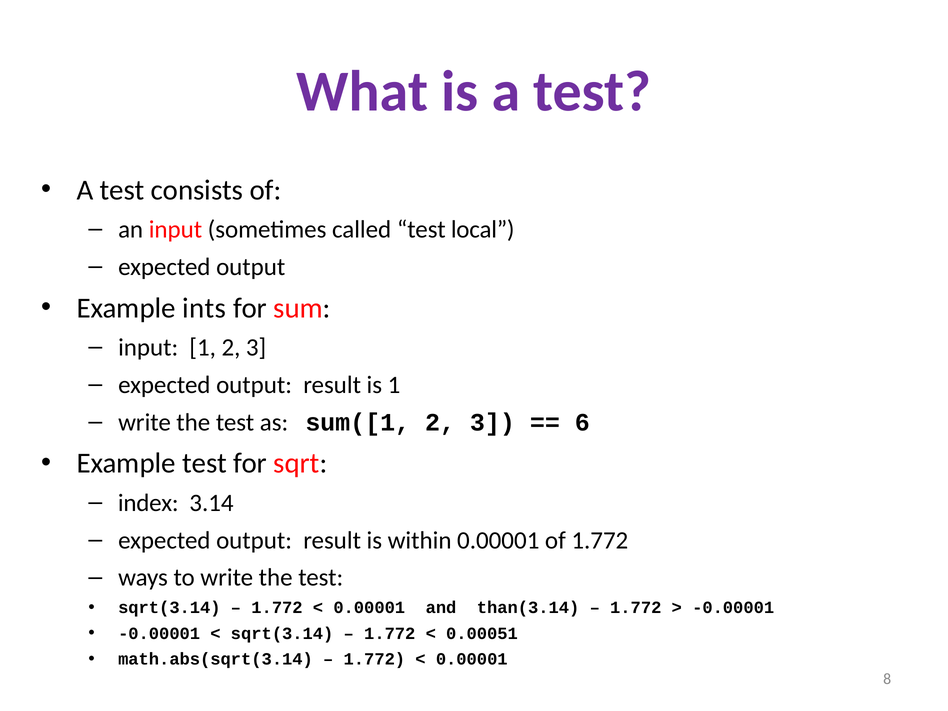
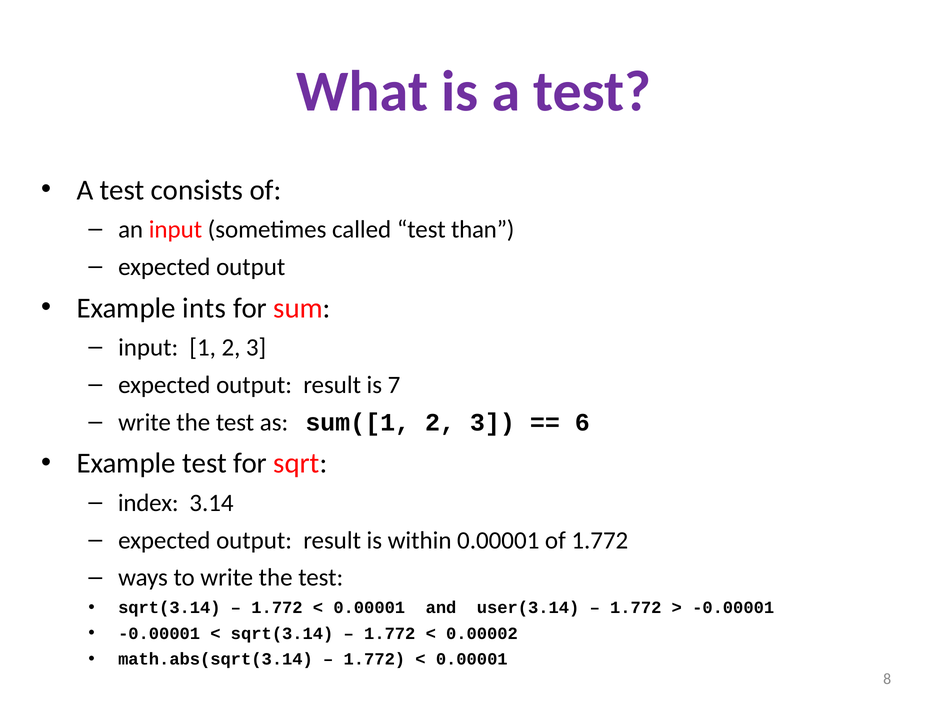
local: local -> than
is 1: 1 -> 7
than(3.14: than(3.14 -> user(3.14
0.00051: 0.00051 -> 0.00002
